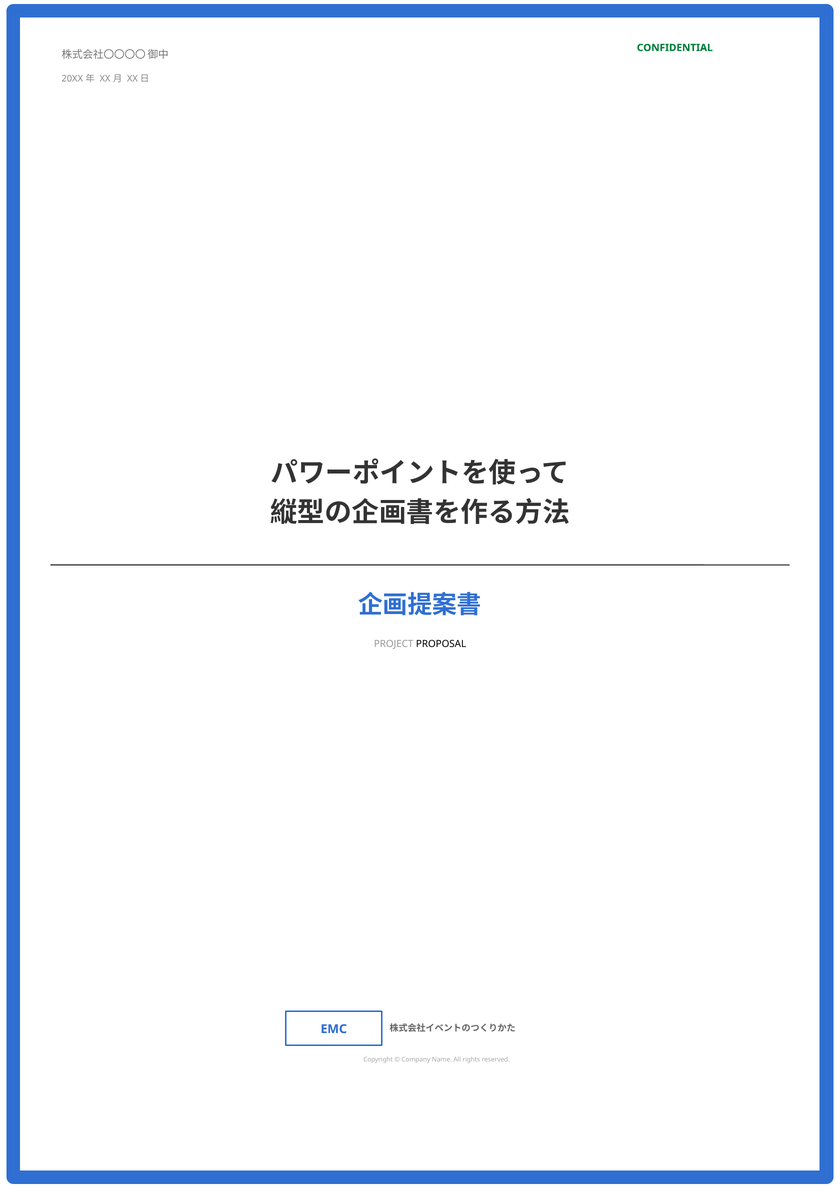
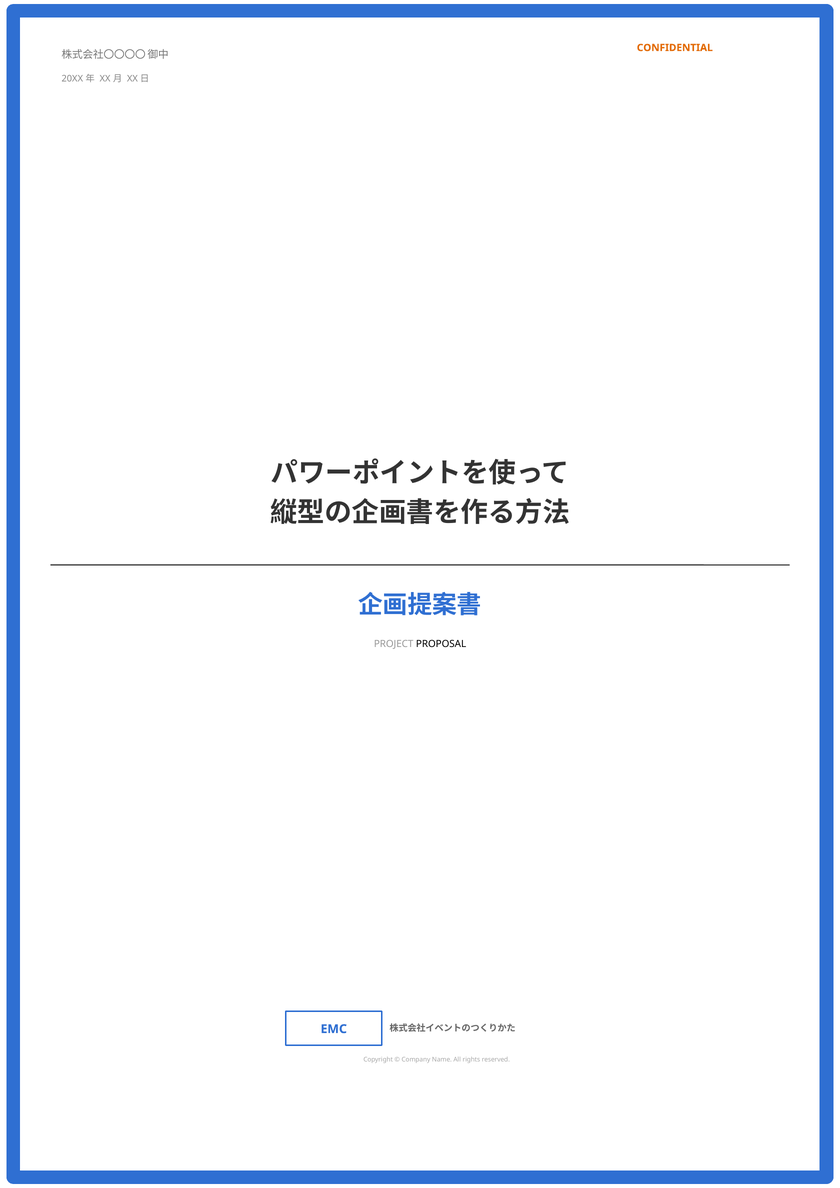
CONFIDENTIAL colour: green -> orange
